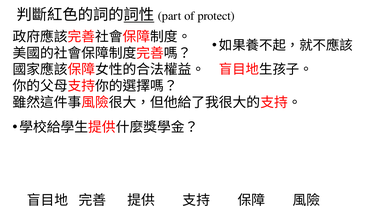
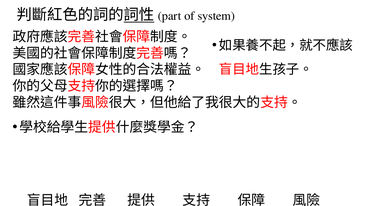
protect: protect -> system
